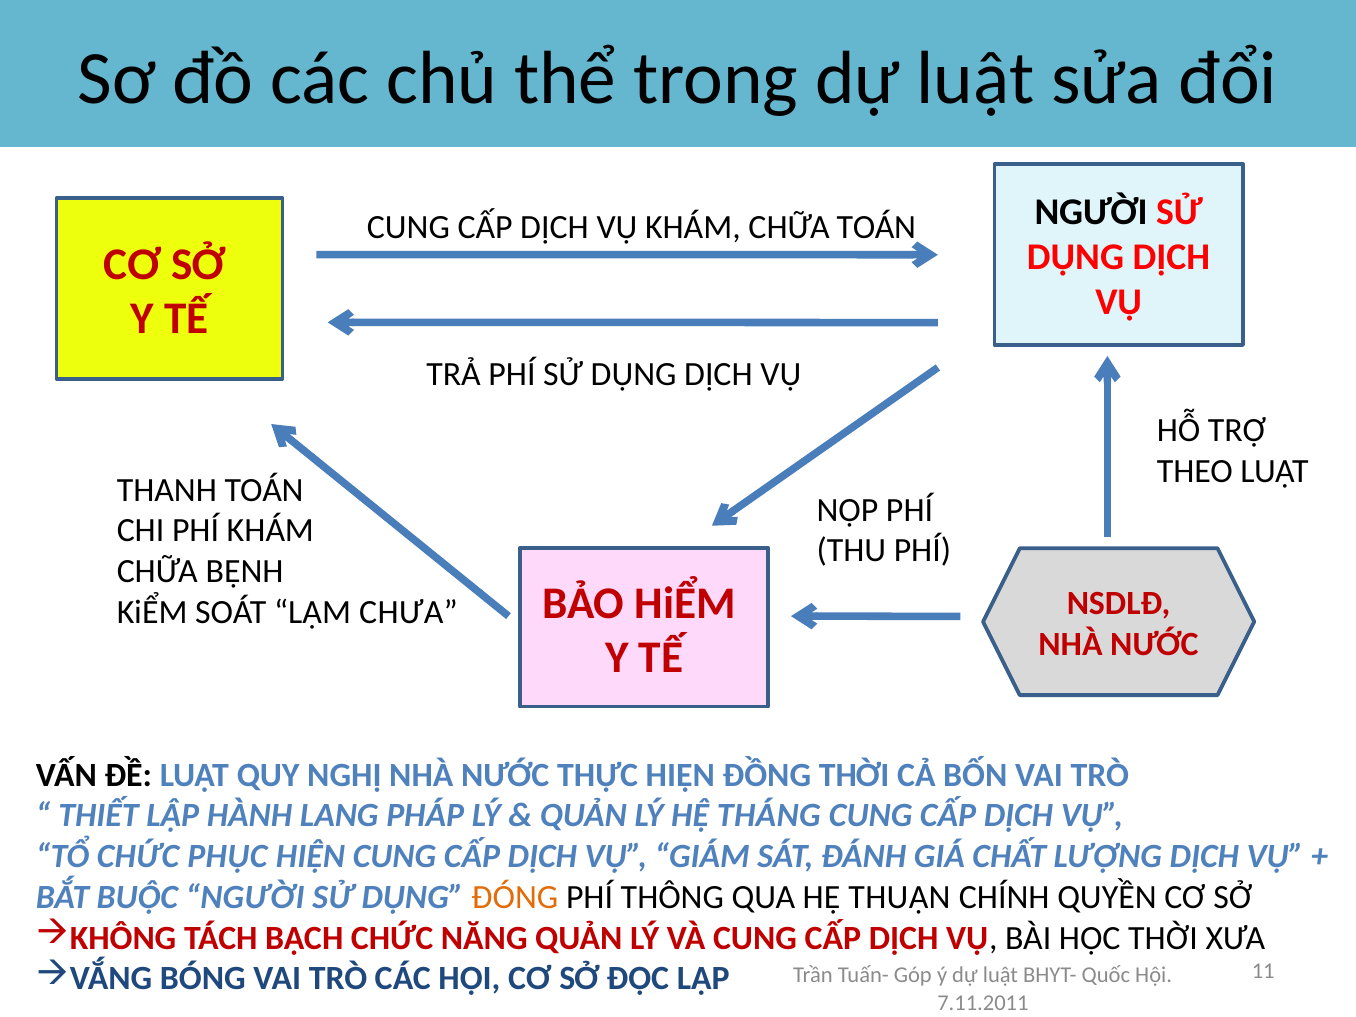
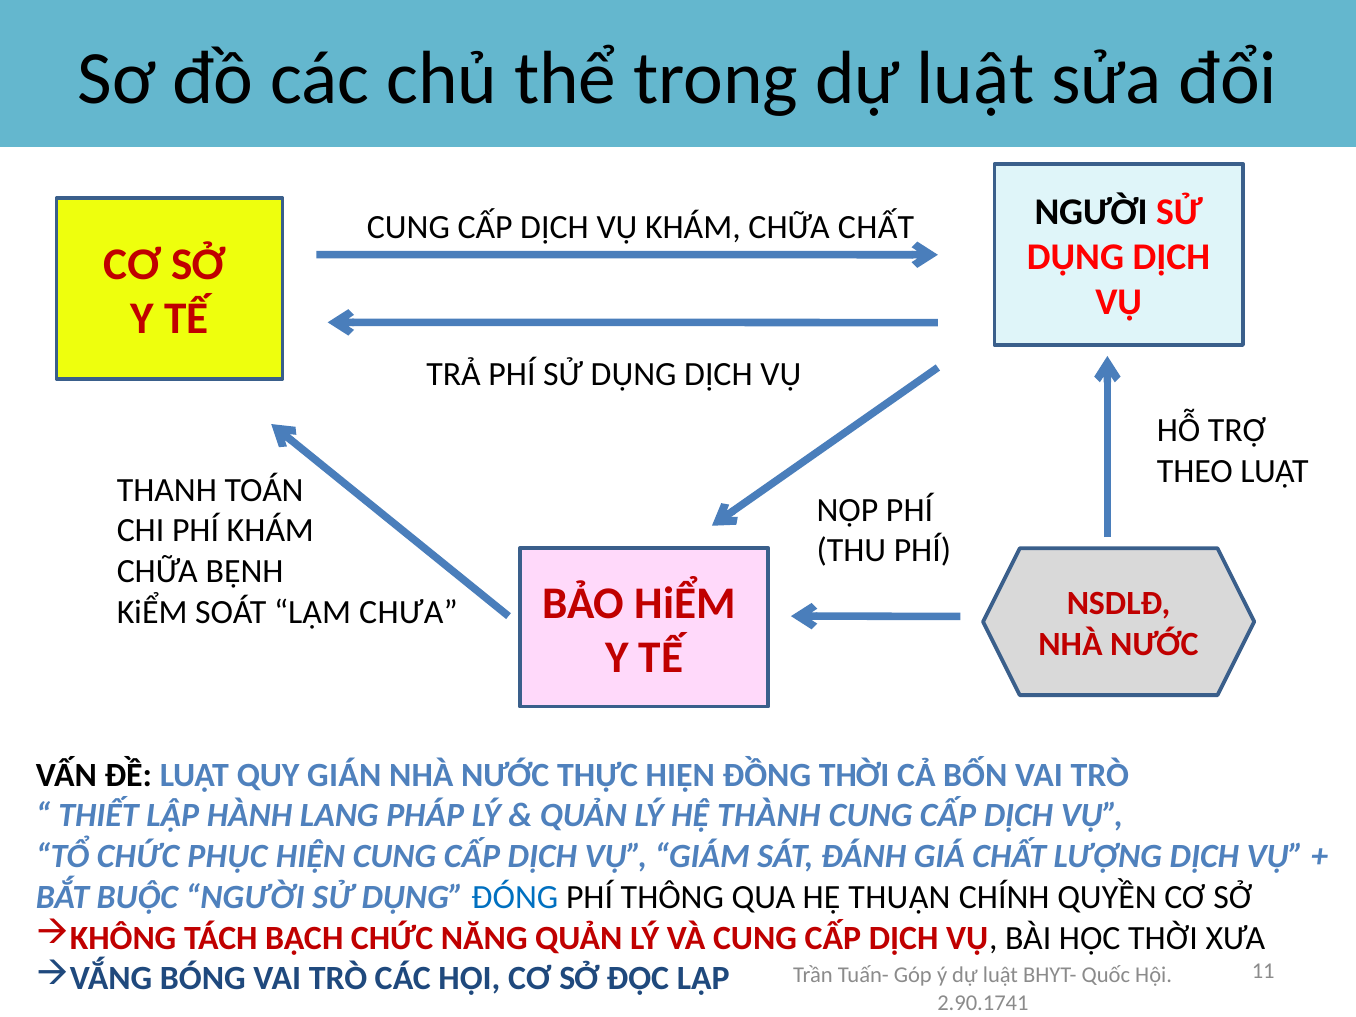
CHỮA TOÁN: TOÁN -> CHẤT
NGHỊ: NGHỊ -> GIÁN
THÁNG: THÁNG -> THÀNH
ĐÓNG colour: orange -> blue
7.11.2011: 7.11.2011 -> 2.90.1741
